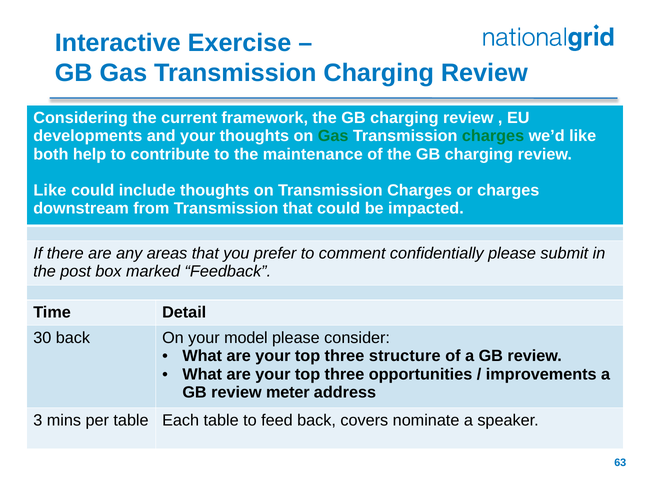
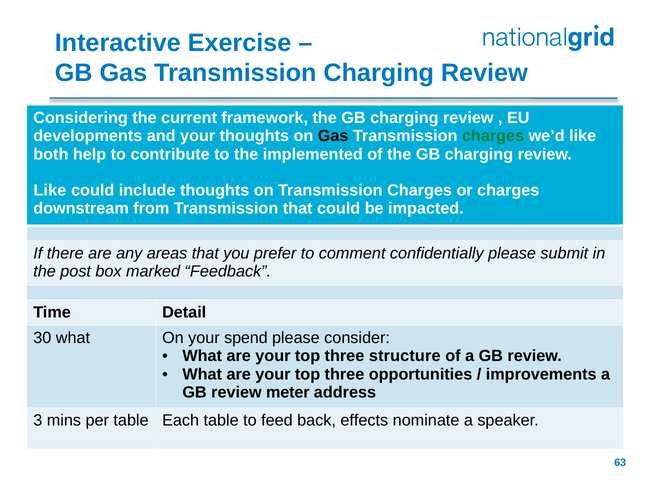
Gas at (333, 136) colour: green -> black
maintenance: maintenance -> implemented
30 back: back -> what
model: model -> spend
covers: covers -> effects
